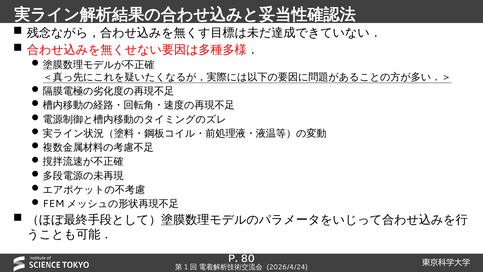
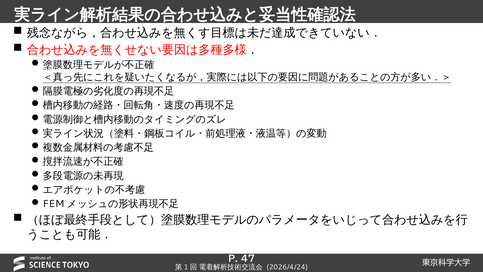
80: 80 -> 47
